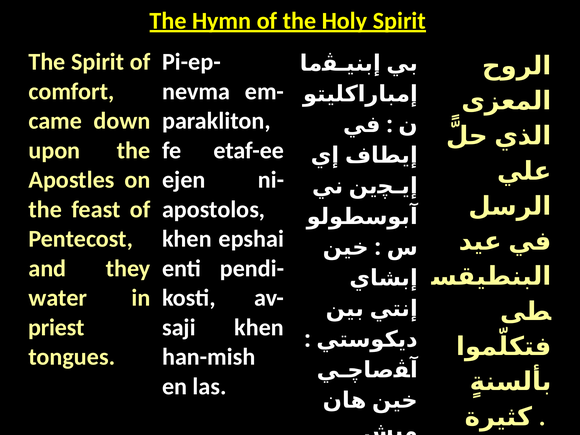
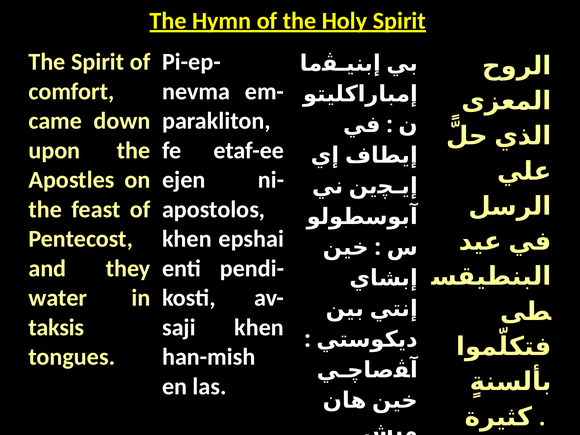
priest: priest -> taksis
